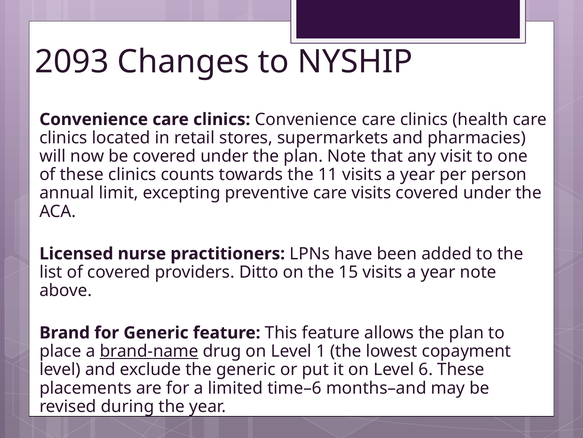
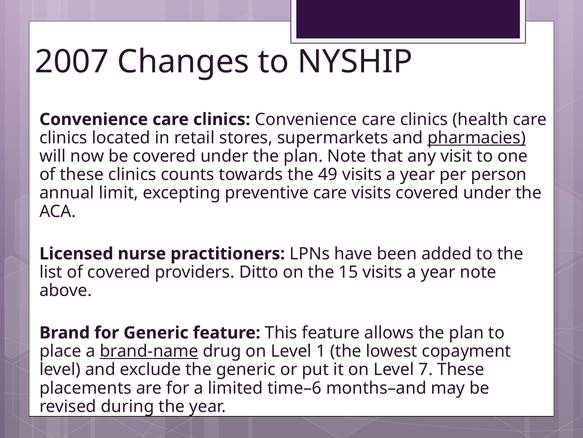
2093: 2093 -> 2007
pharmacies underline: none -> present
11: 11 -> 49
6: 6 -> 7
